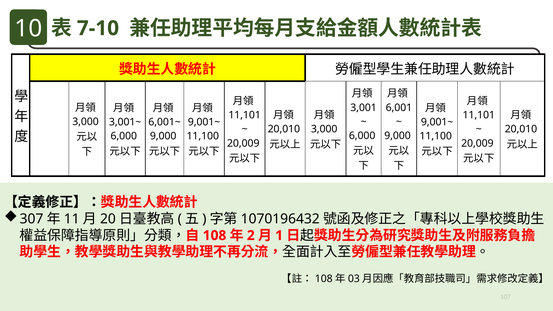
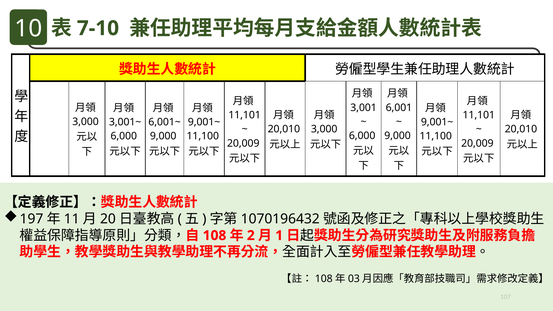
307: 307 -> 197
